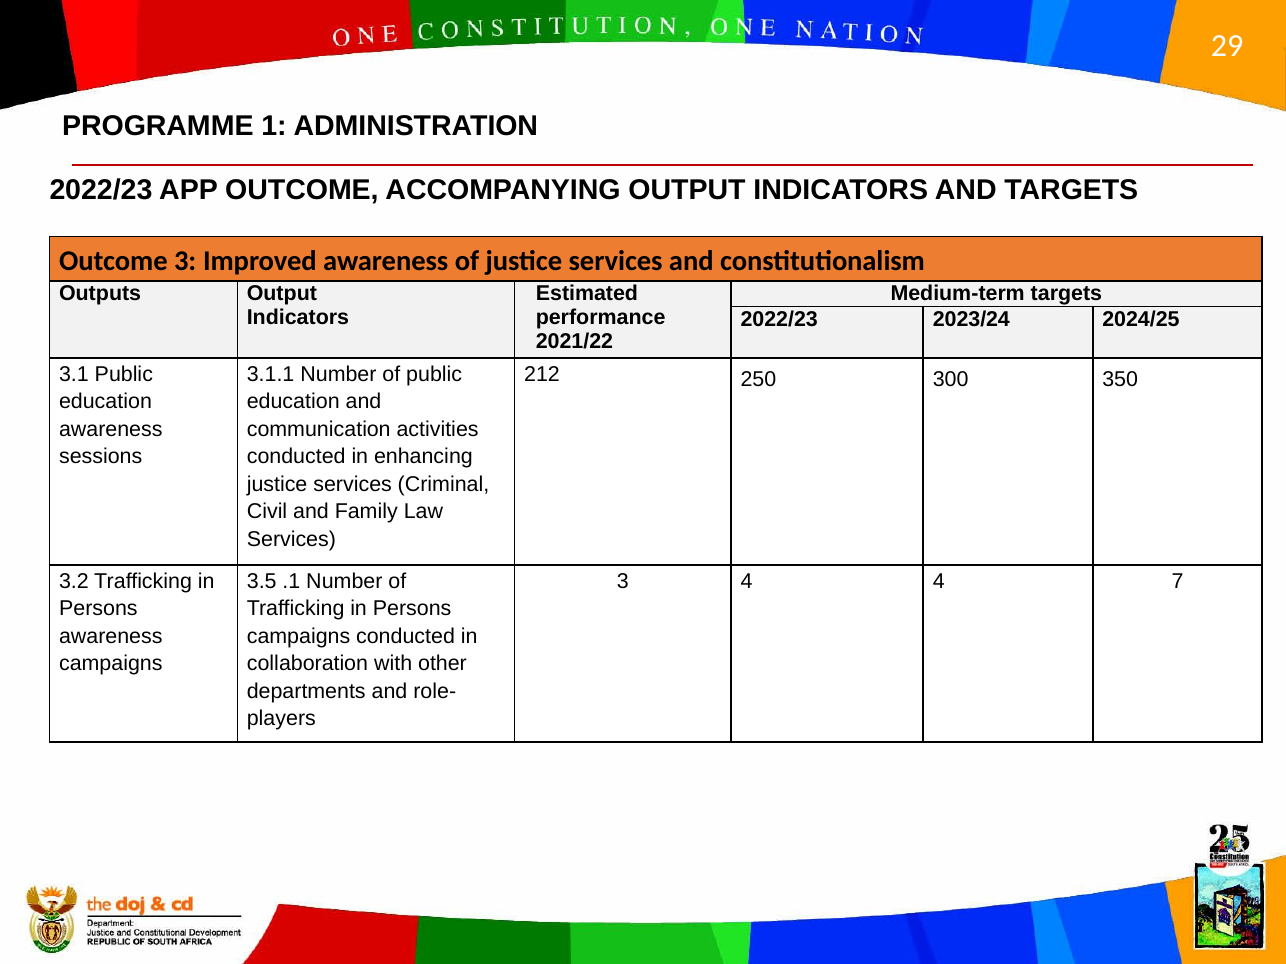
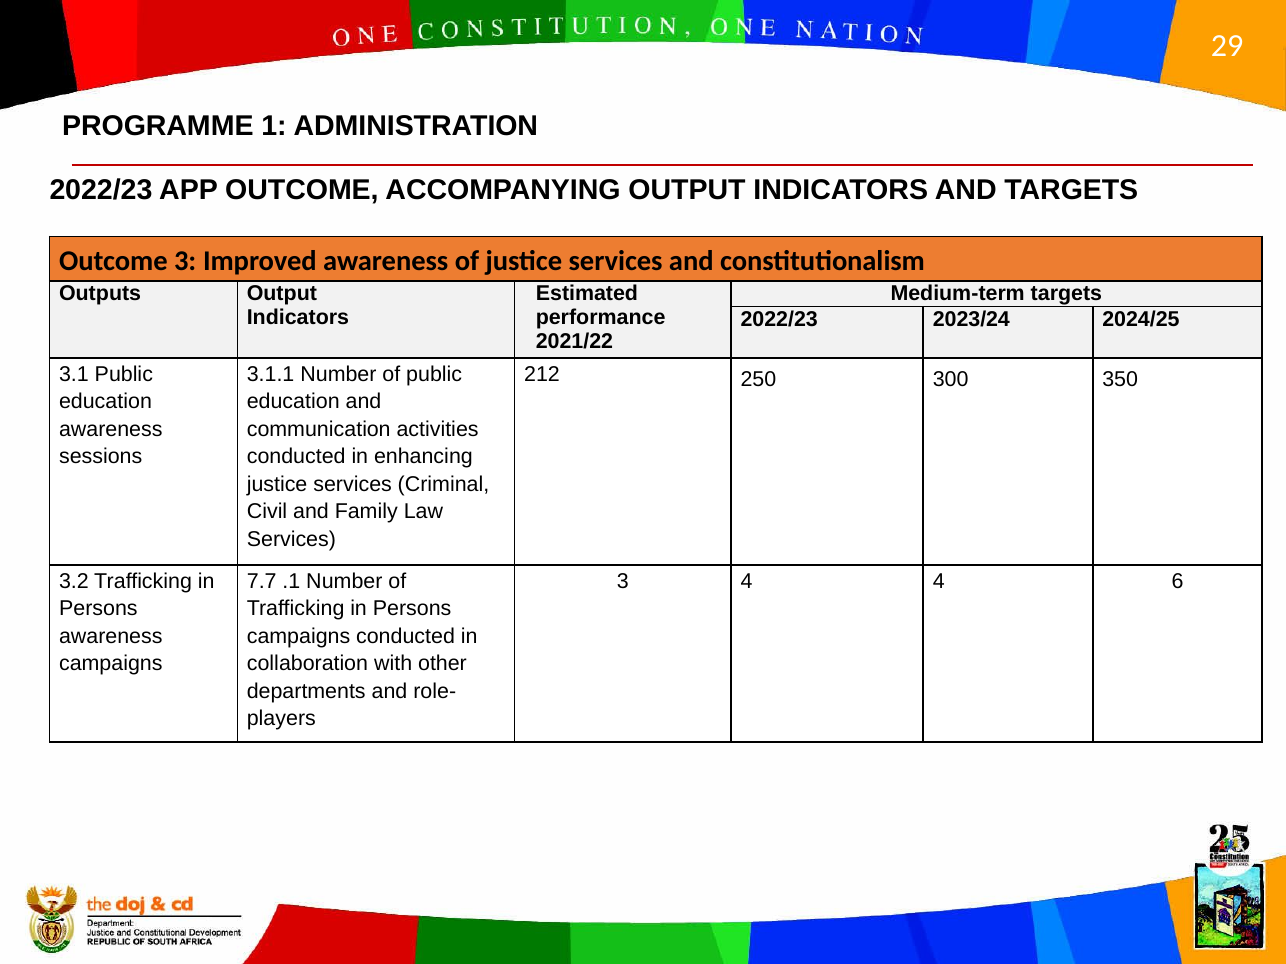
3.5: 3.5 -> 7.7
7: 7 -> 6
